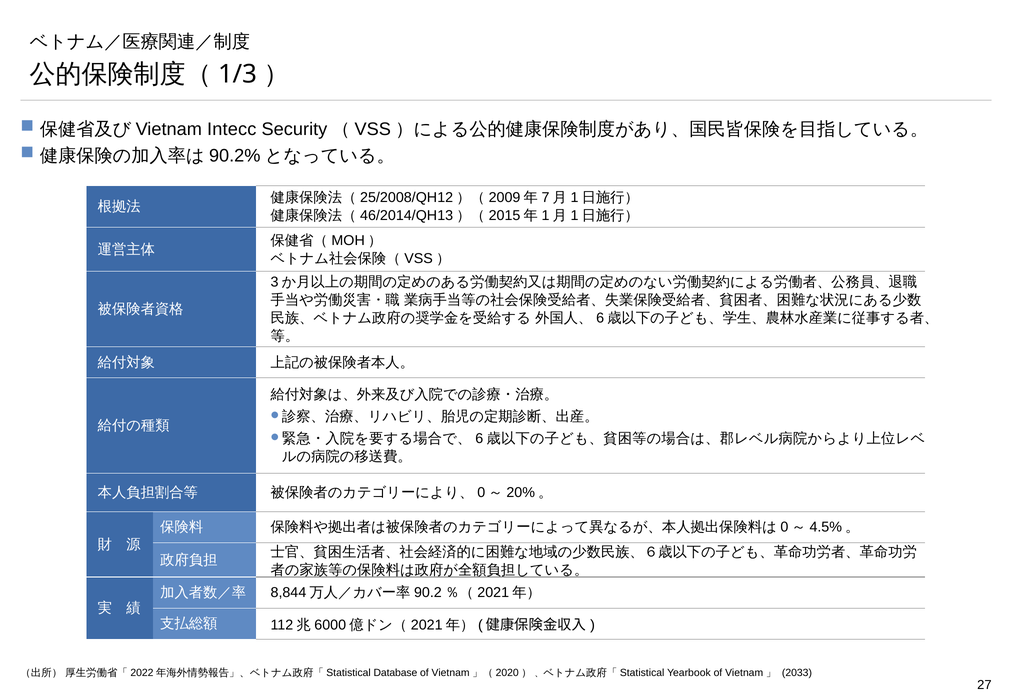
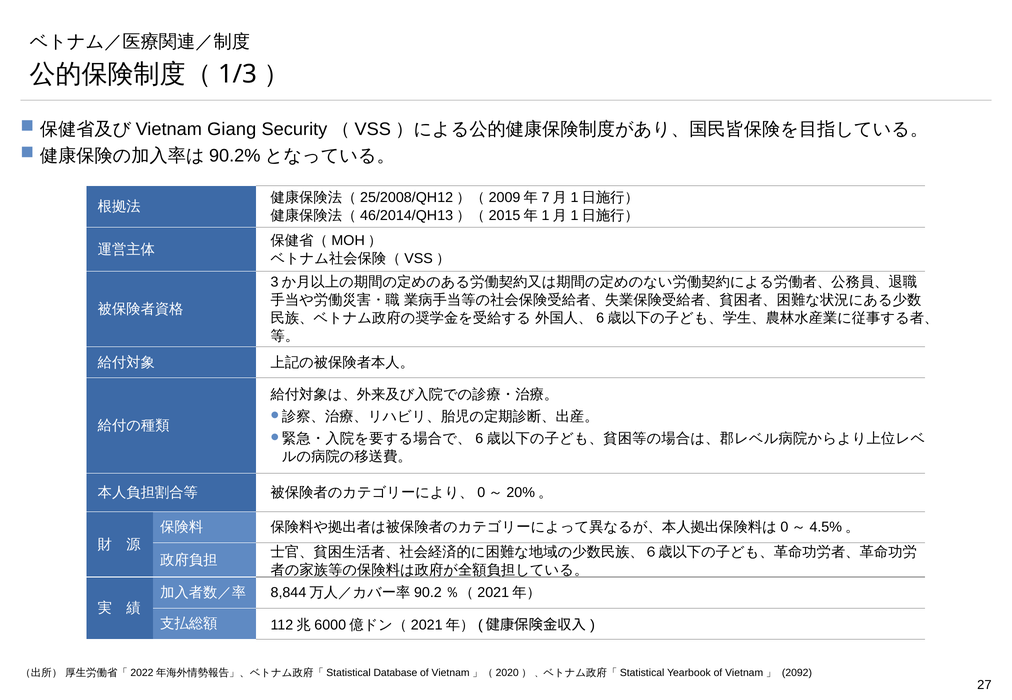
Intecc: Intecc -> Giang
2033: 2033 -> 2092
